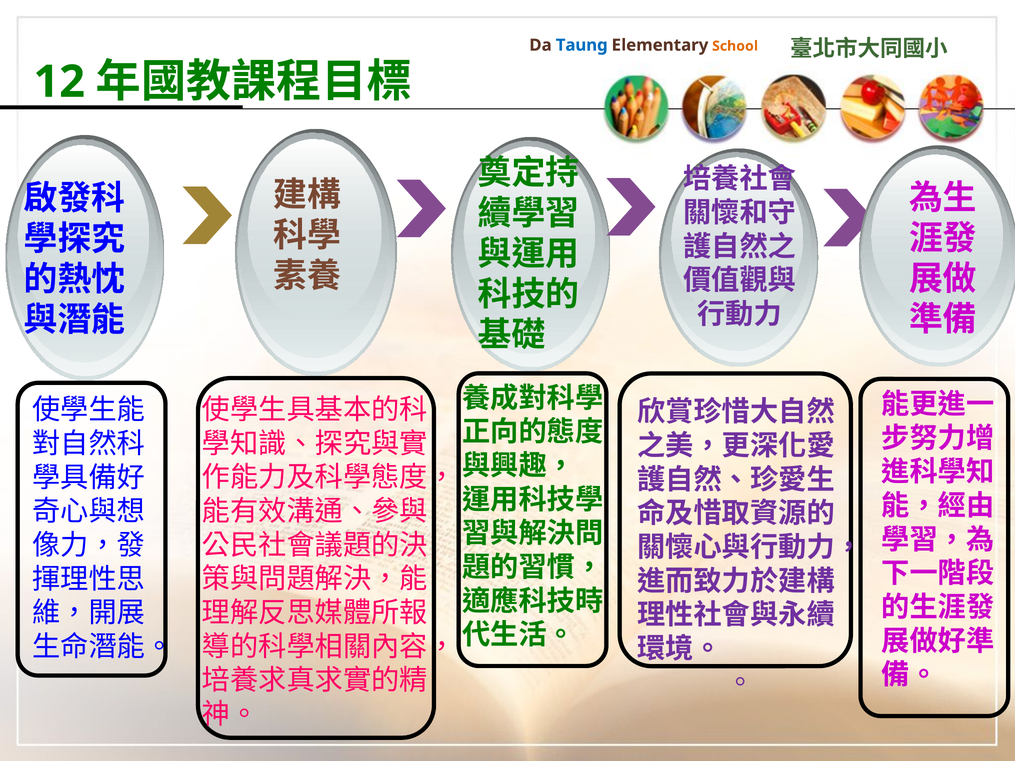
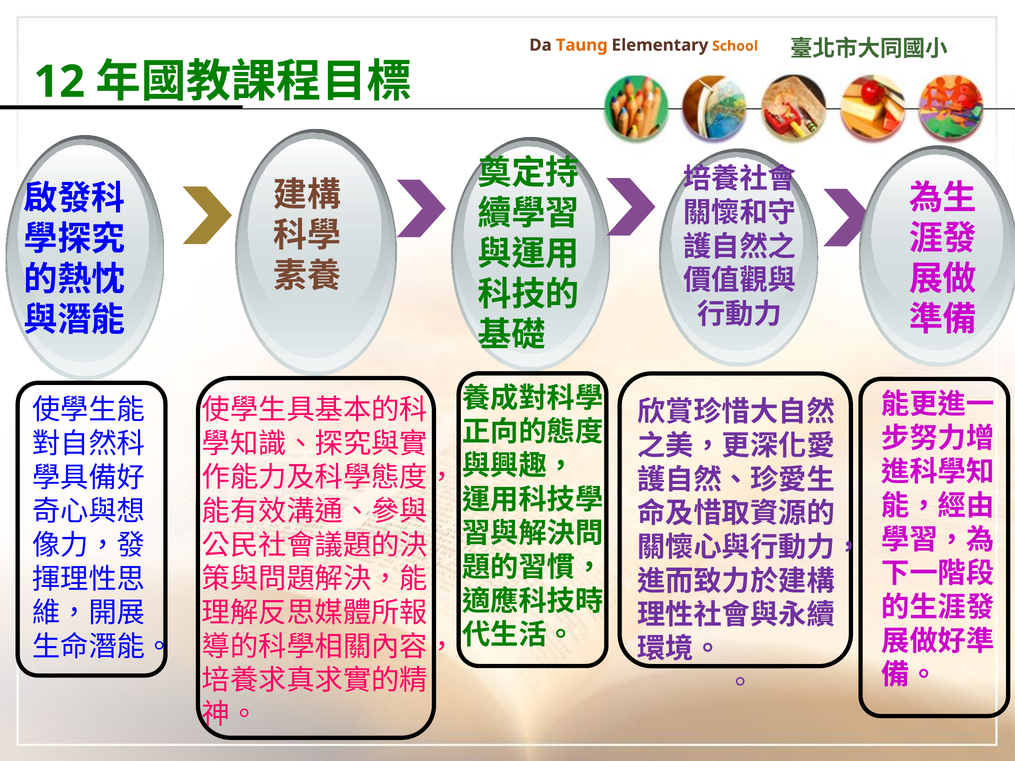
Taung colour: blue -> orange
